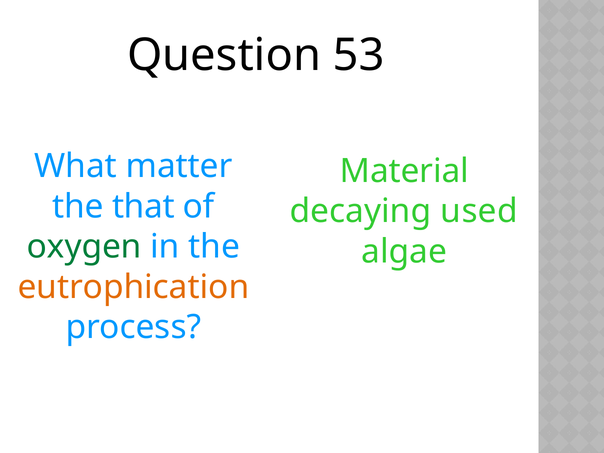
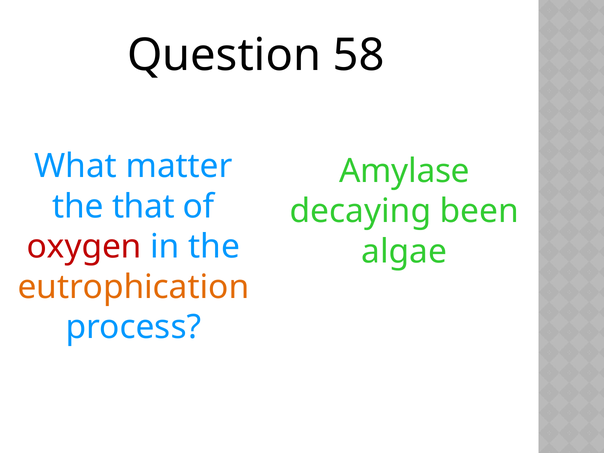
53: 53 -> 58
Material: Material -> Amylase
used: used -> been
oxygen colour: green -> red
